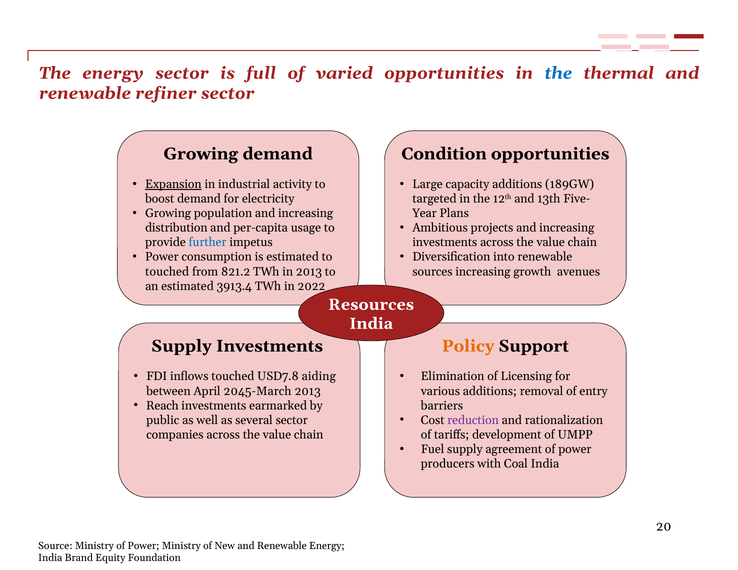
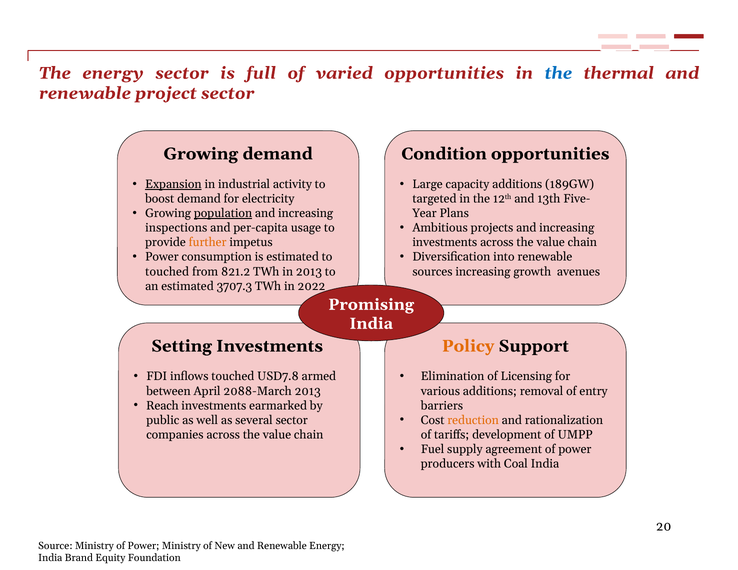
refiner: refiner -> project
population underline: none -> present
distribution: distribution -> inspections
further colour: blue -> orange
3913.4: 3913.4 -> 3707.3
Resources: Resources -> Promising
Supply at (181, 346): Supply -> Setting
aiding: aiding -> armed
2045-March: 2045-March -> 2088-March
reduction colour: purple -> orange
